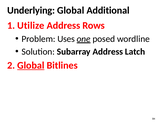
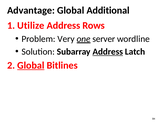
Underlying: Underlying -> Advantage
Uses: Uses -> Very
posed: posed -> server
Address at (108, 52) underline: none -> present
